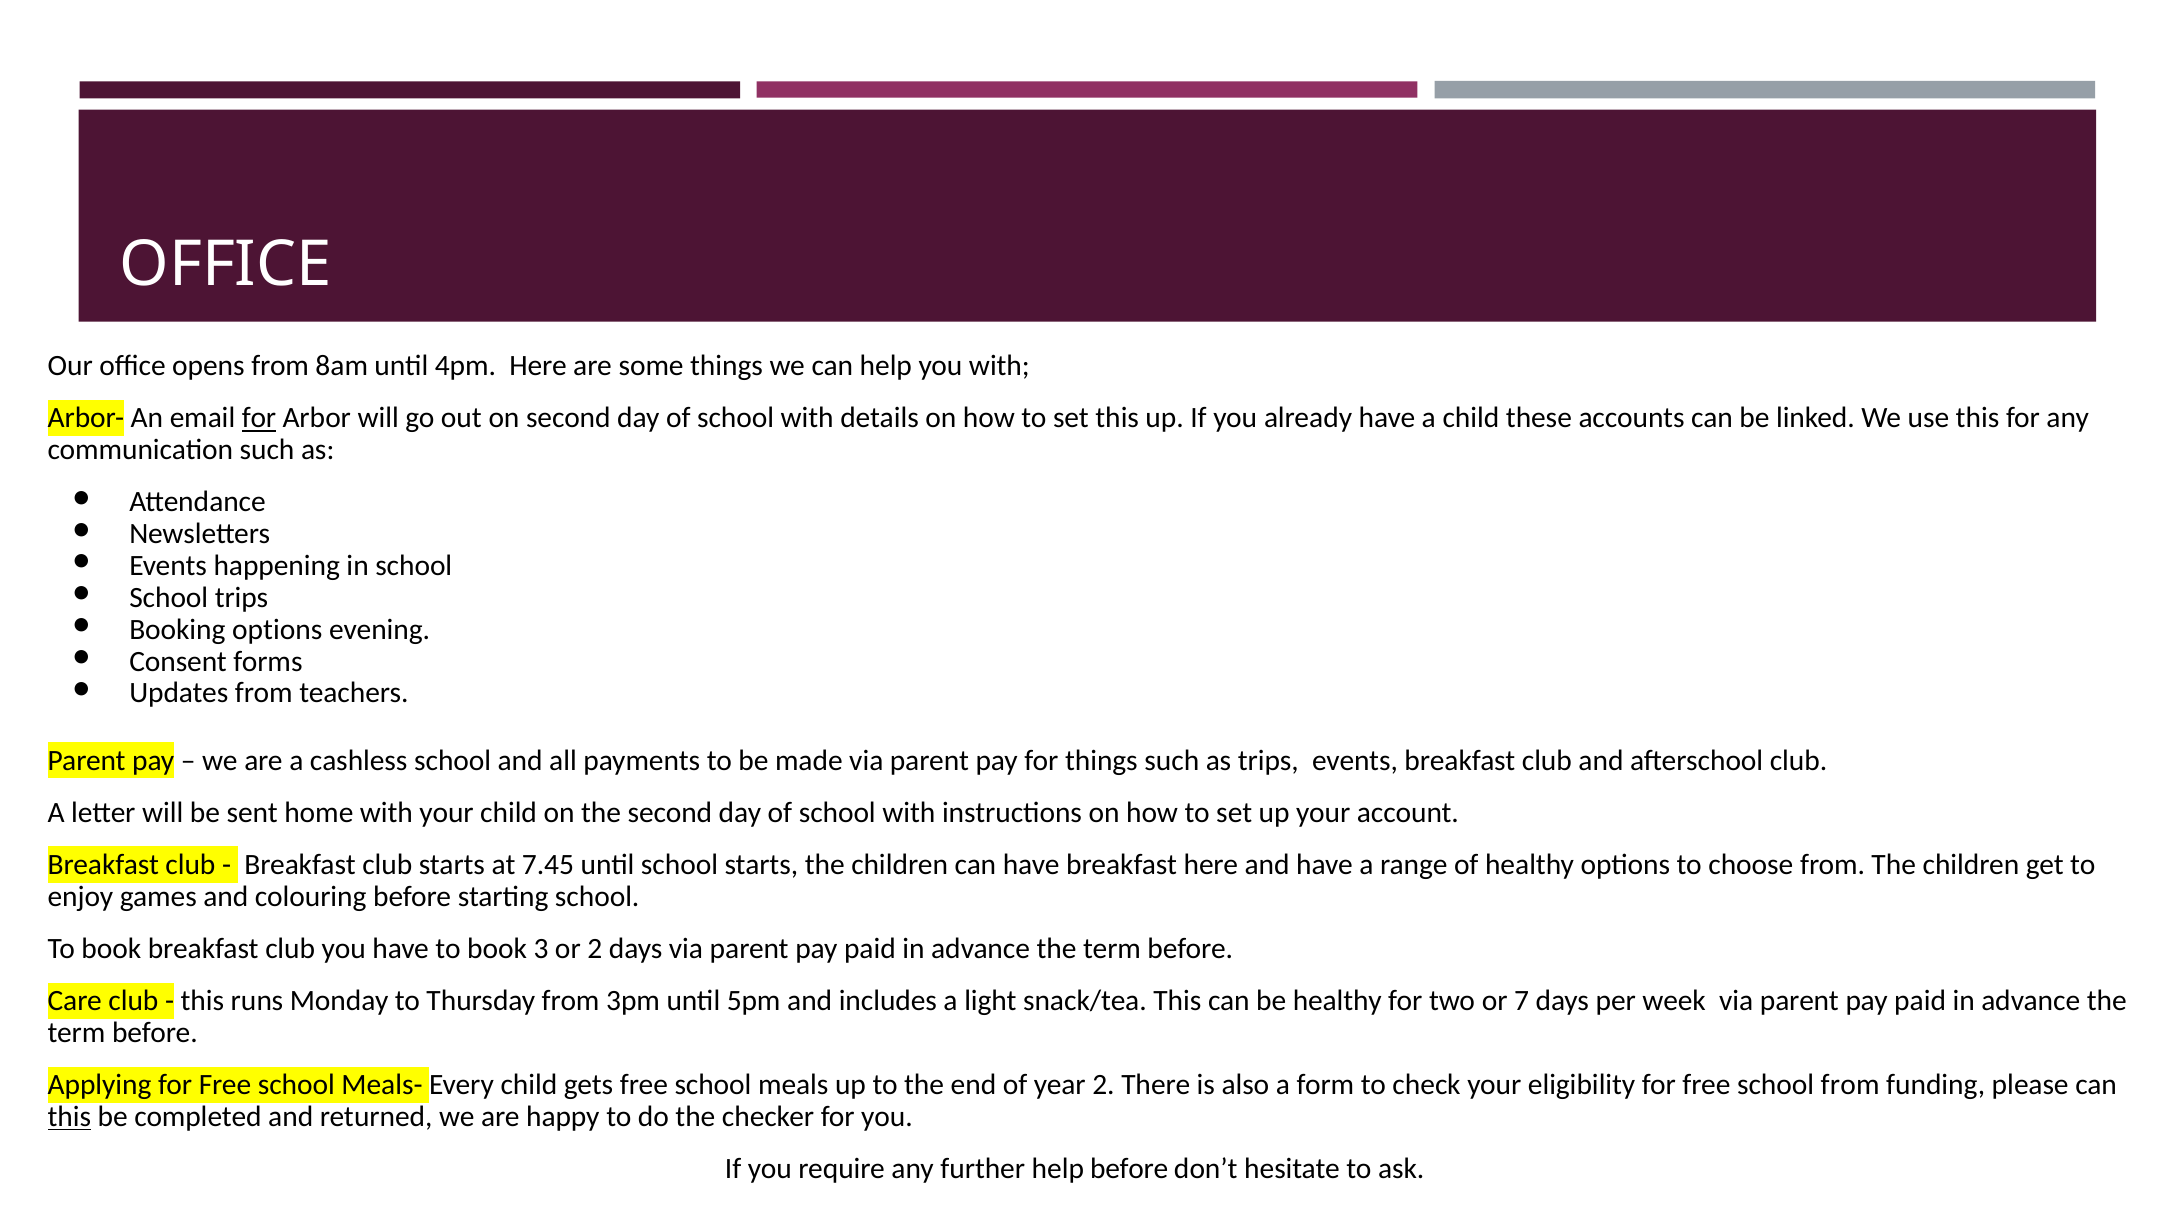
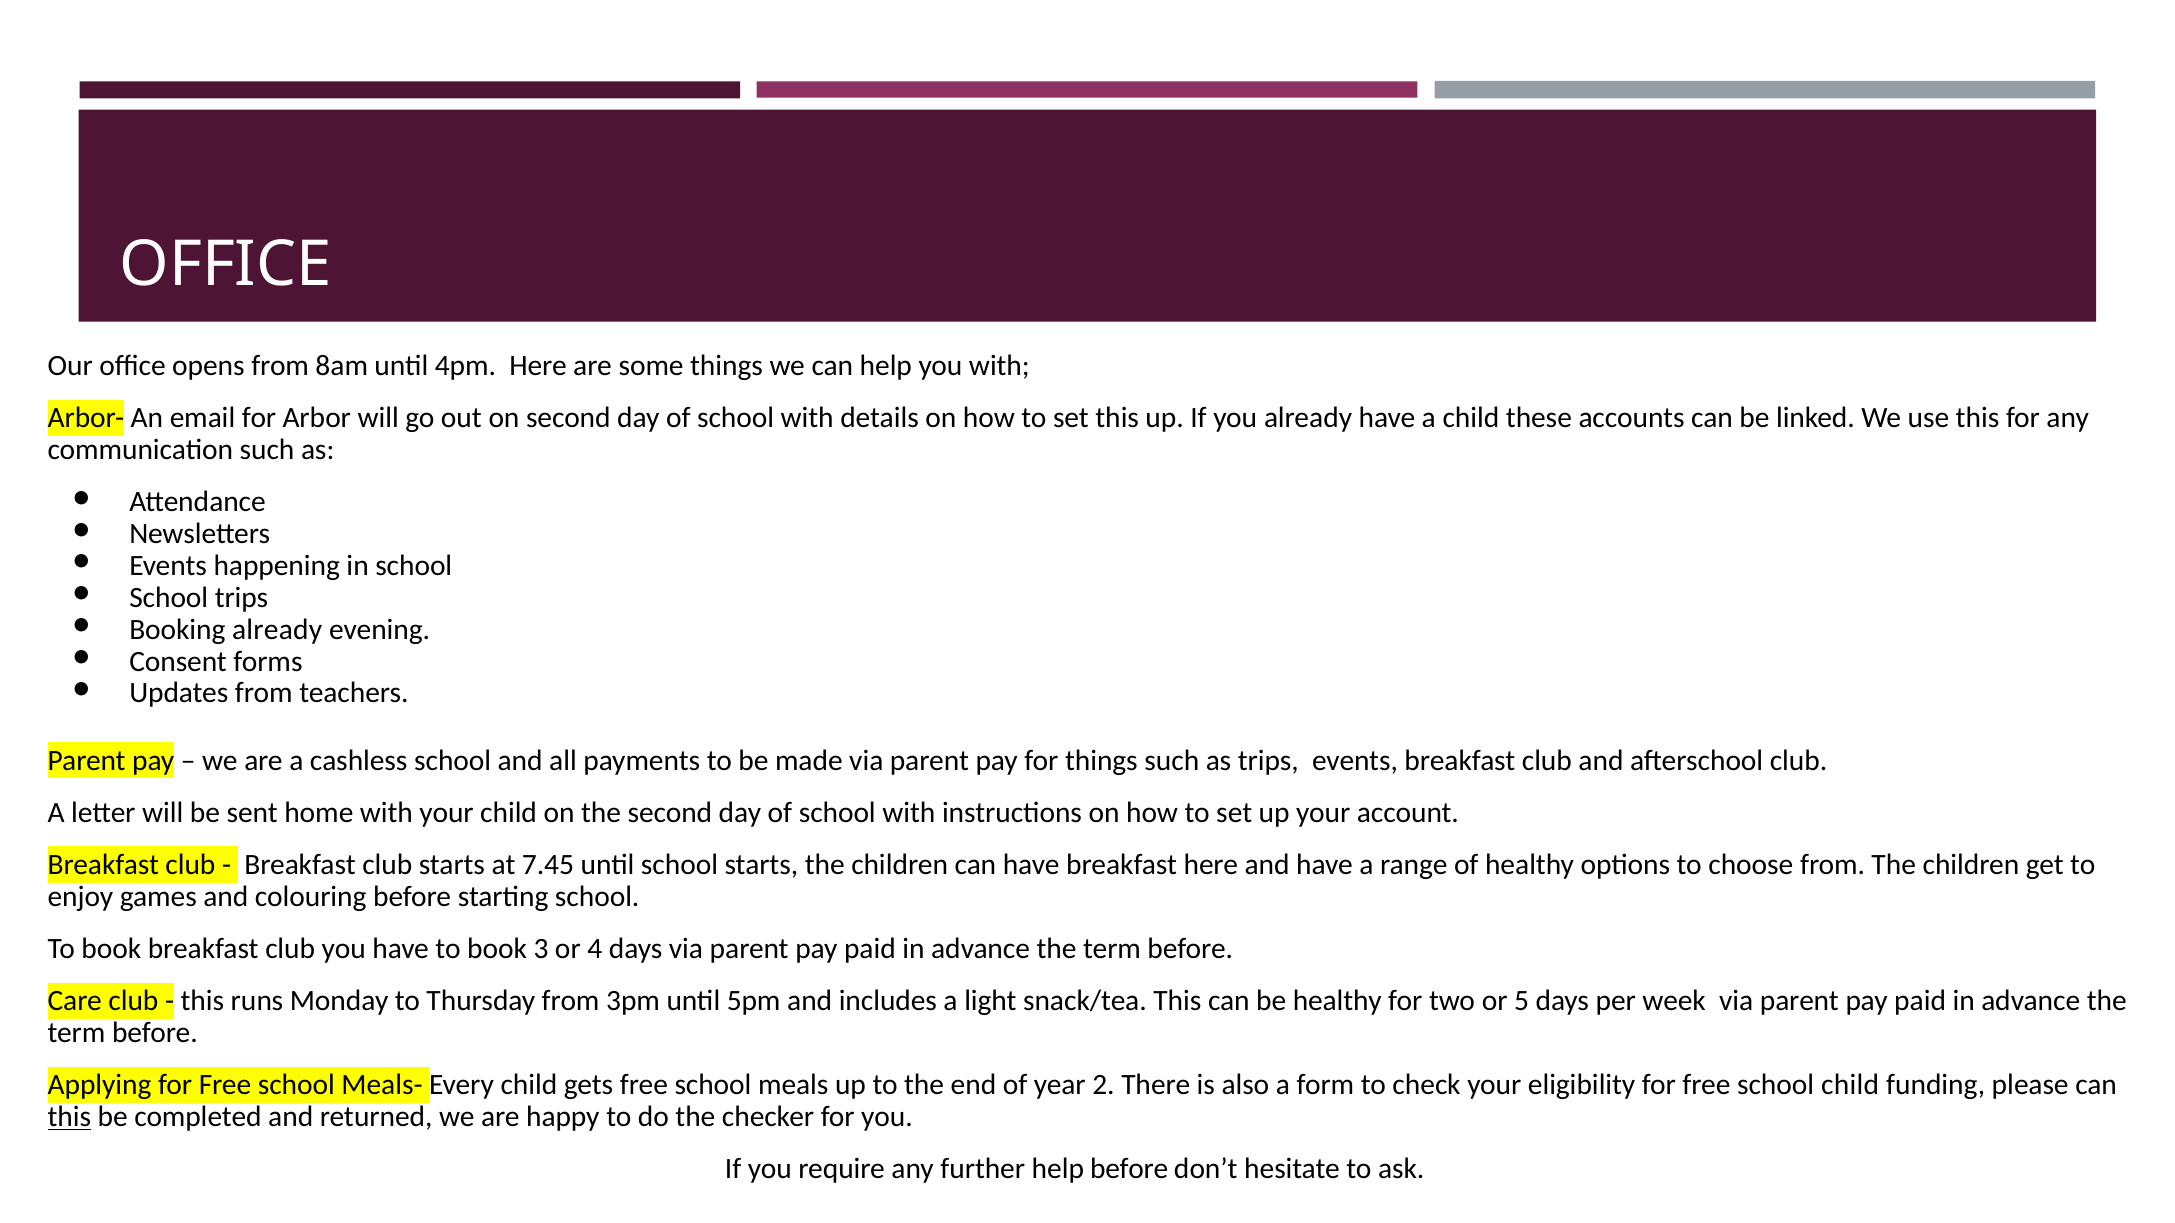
for at (259, 418) underline: present -> none
Booking options: options -> already
or 2: 2 -> 4
7: 7 -> 5
school from: from -> child
